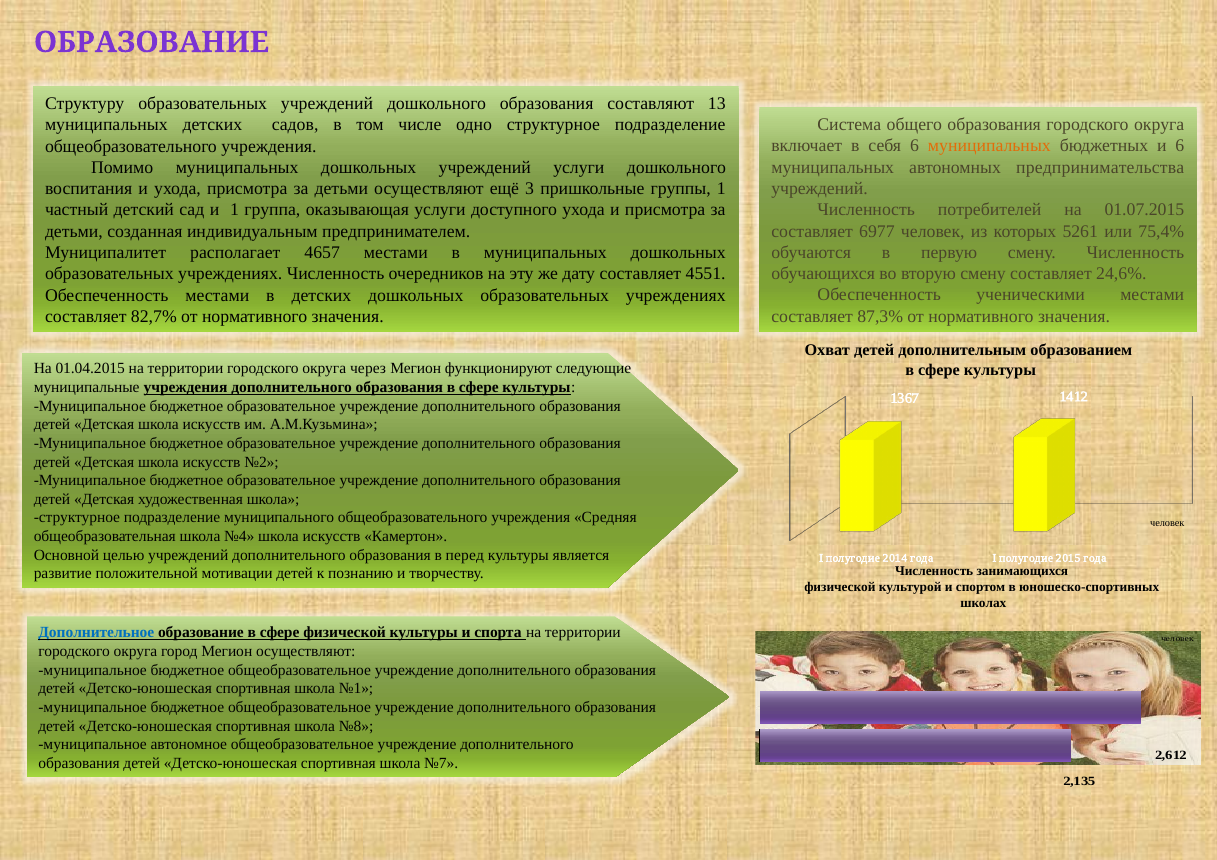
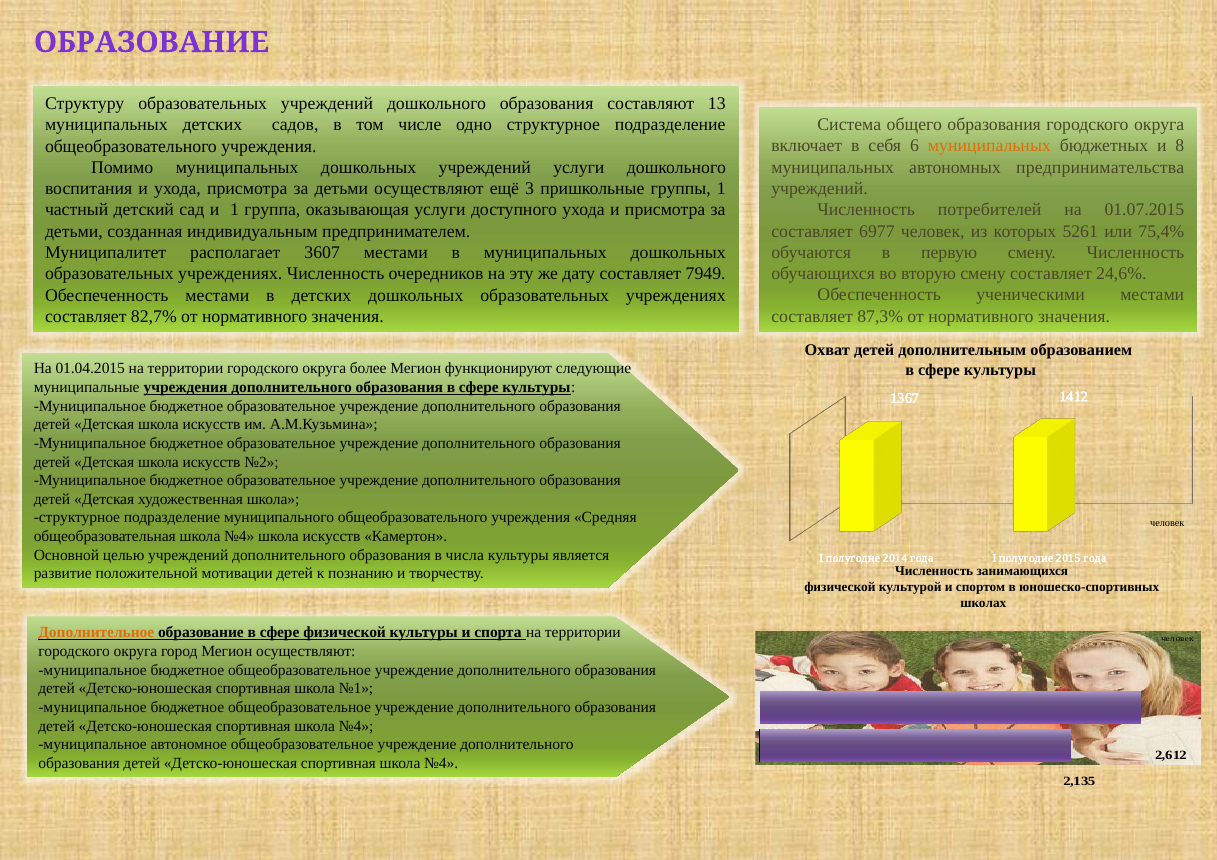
и 6: 6 -> 8
4657: 4657 -> 3607
4551: 4551 -> 7949
через: через -> более
перед: перед -> числа
Дополнительное colour: blue -> orange
№8 at (356, 726): №8 -> №4
№7 at (441, 763): №7 -> №4
